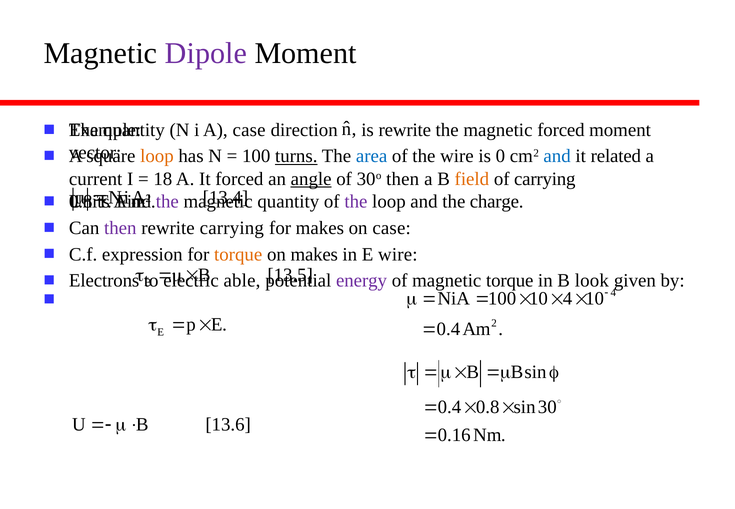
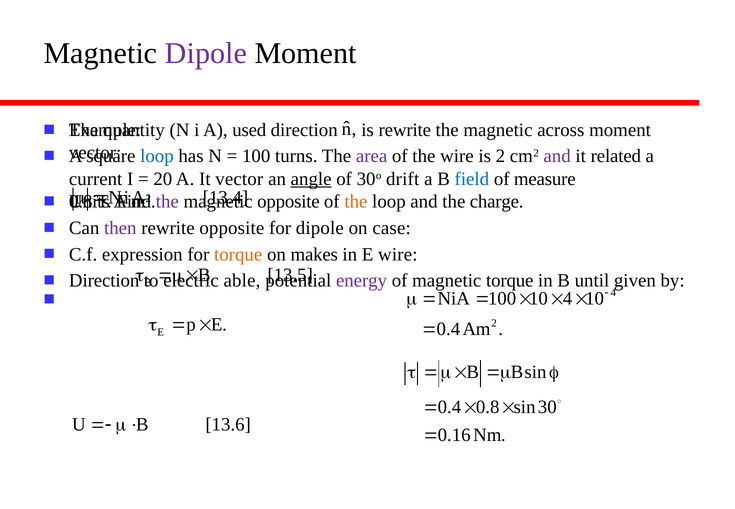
A case: case -> used
magnetic forced: forced -> across
loop at (157, 156) colour: orange -> blue
turns underline: present -> none
area colour: blue -> purple
is 0: 0 -> 2
and at (557, 156) colour: blue -> purple
18: 18 -> 20
It forced: forced -> vector
30o then: then -> drift
field colour: orange -> blue
of carrying: carrying -> measure
quantity at (288, 201): quantity -> opposite
the at (356, 201) colour: purple -> orange
rewrite carrying: carrying -> opposite
for makes: makes -> dipole
Electrons at (104, 281): Electrons -> Direction
look: look -> until
